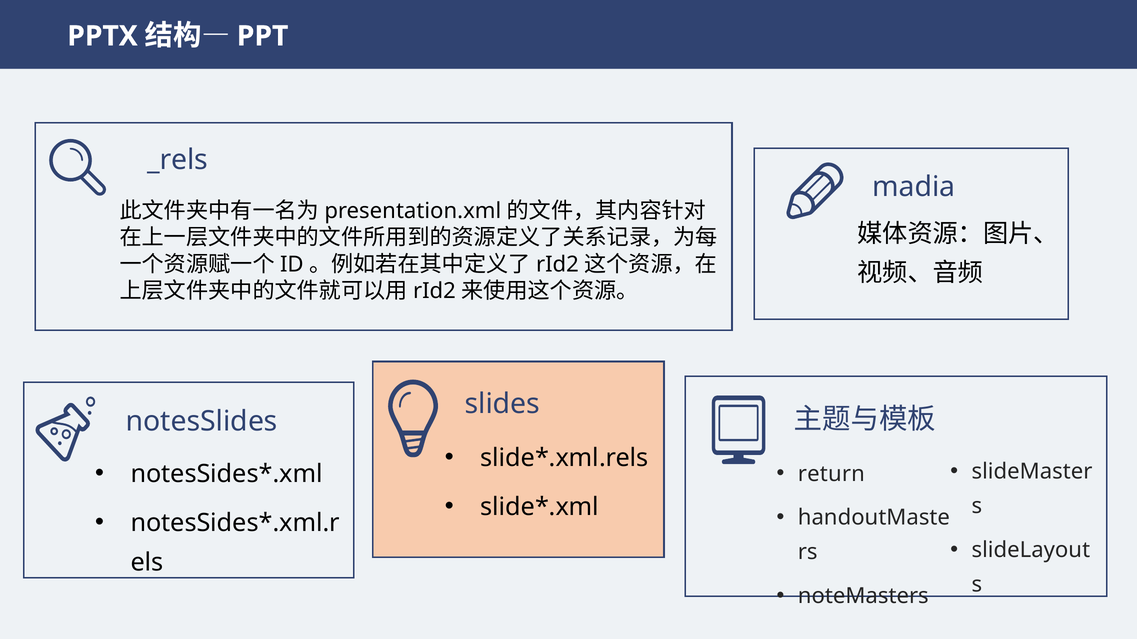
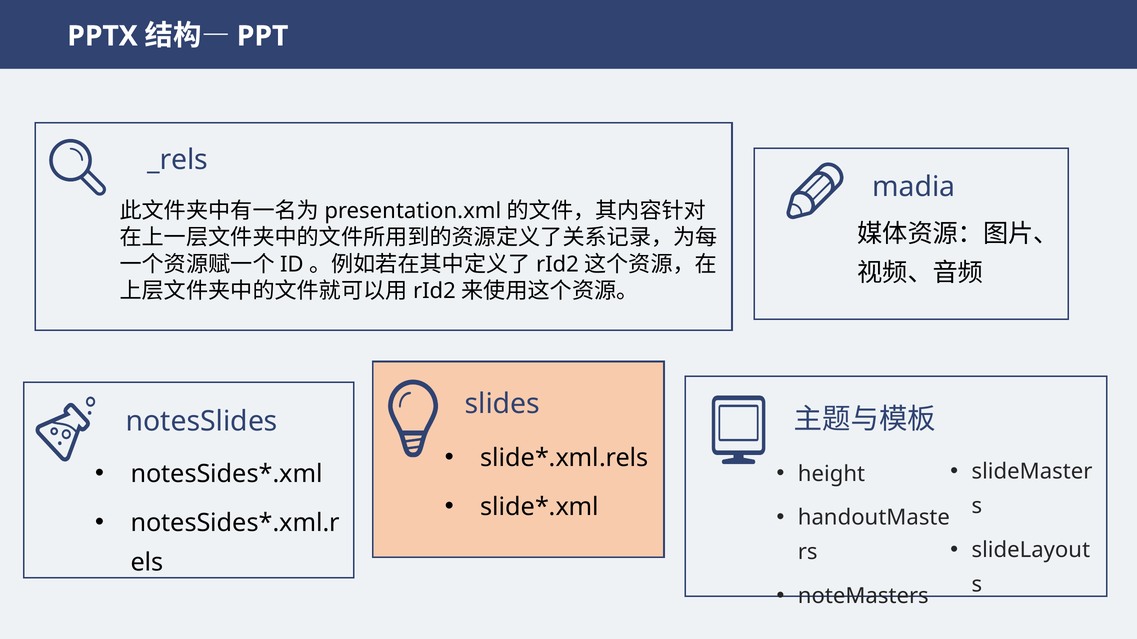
return: return -> height
